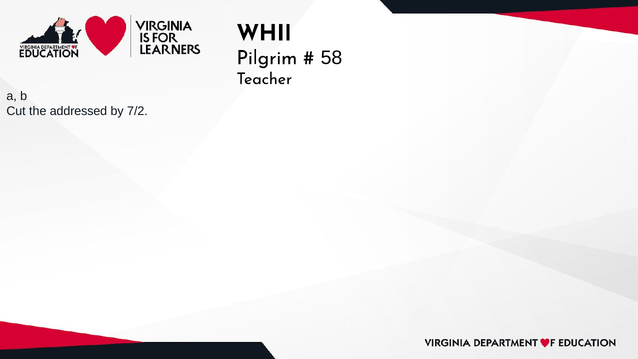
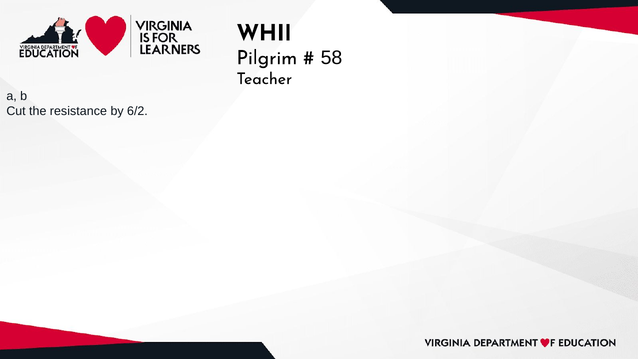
addressed: addressed -> resistance
7/2: 7/2 -> 6/2
